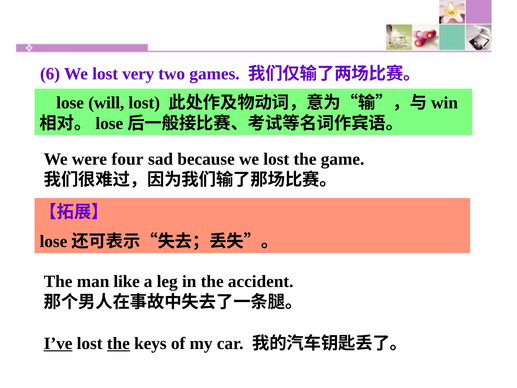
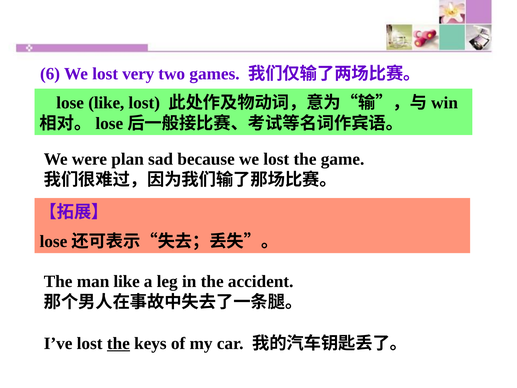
lose will: will -> like
four: four -> plan
I’ve underline: present -> none
